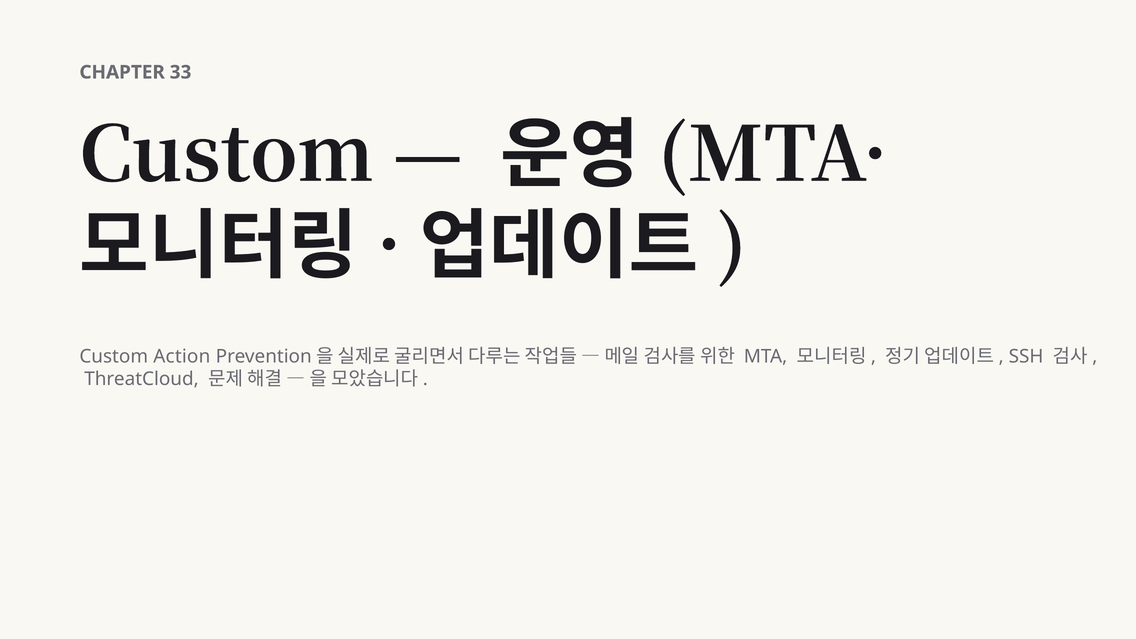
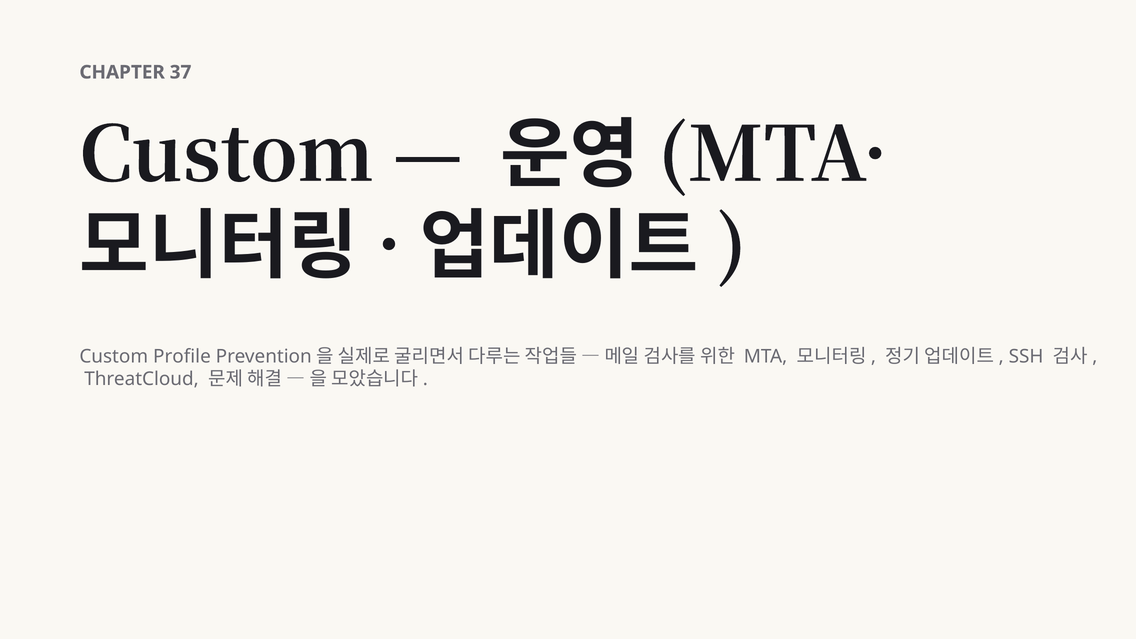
33: 33 -> 37
Action: Action -> Profile
